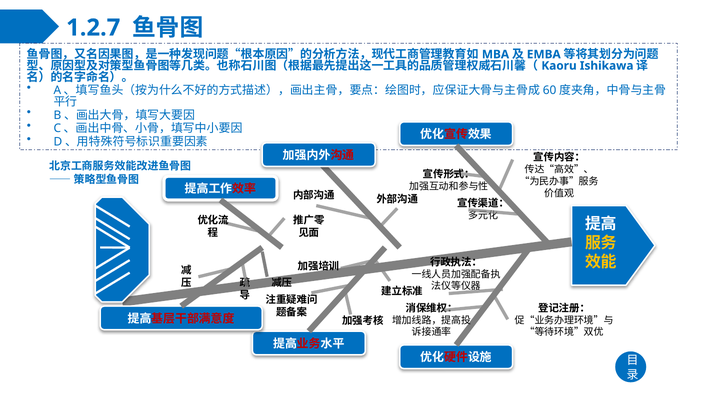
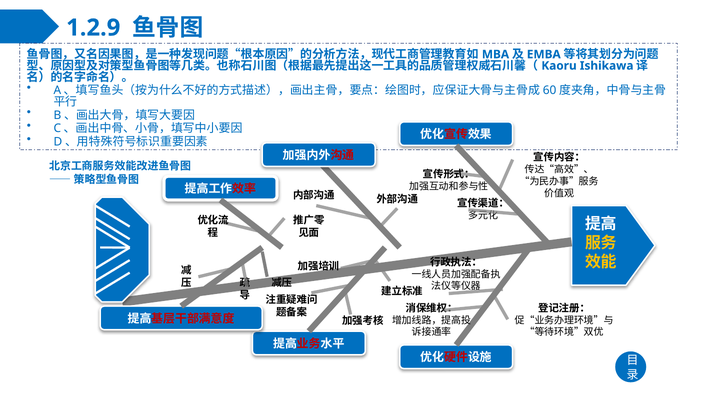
1.2.7: 1.2.7 -> 1.2.9
